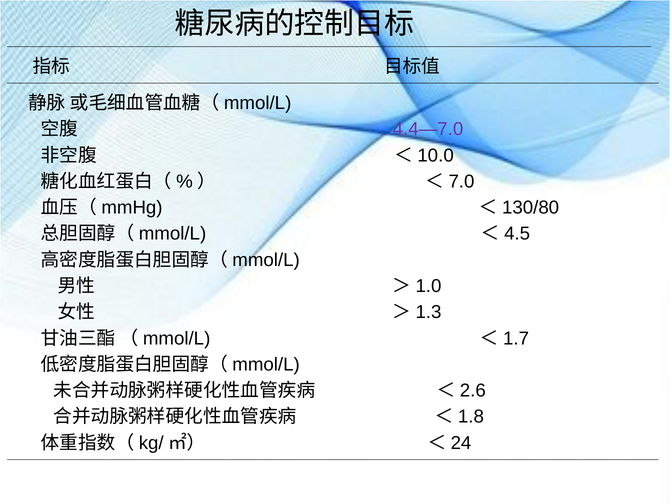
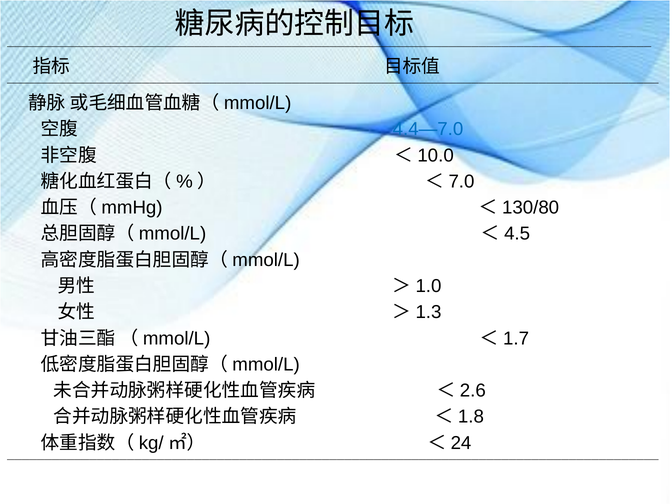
4.4—7.0 colour: purple -> blue
